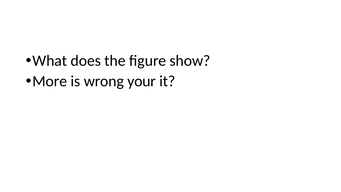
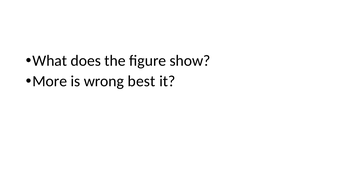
your: your -> best
